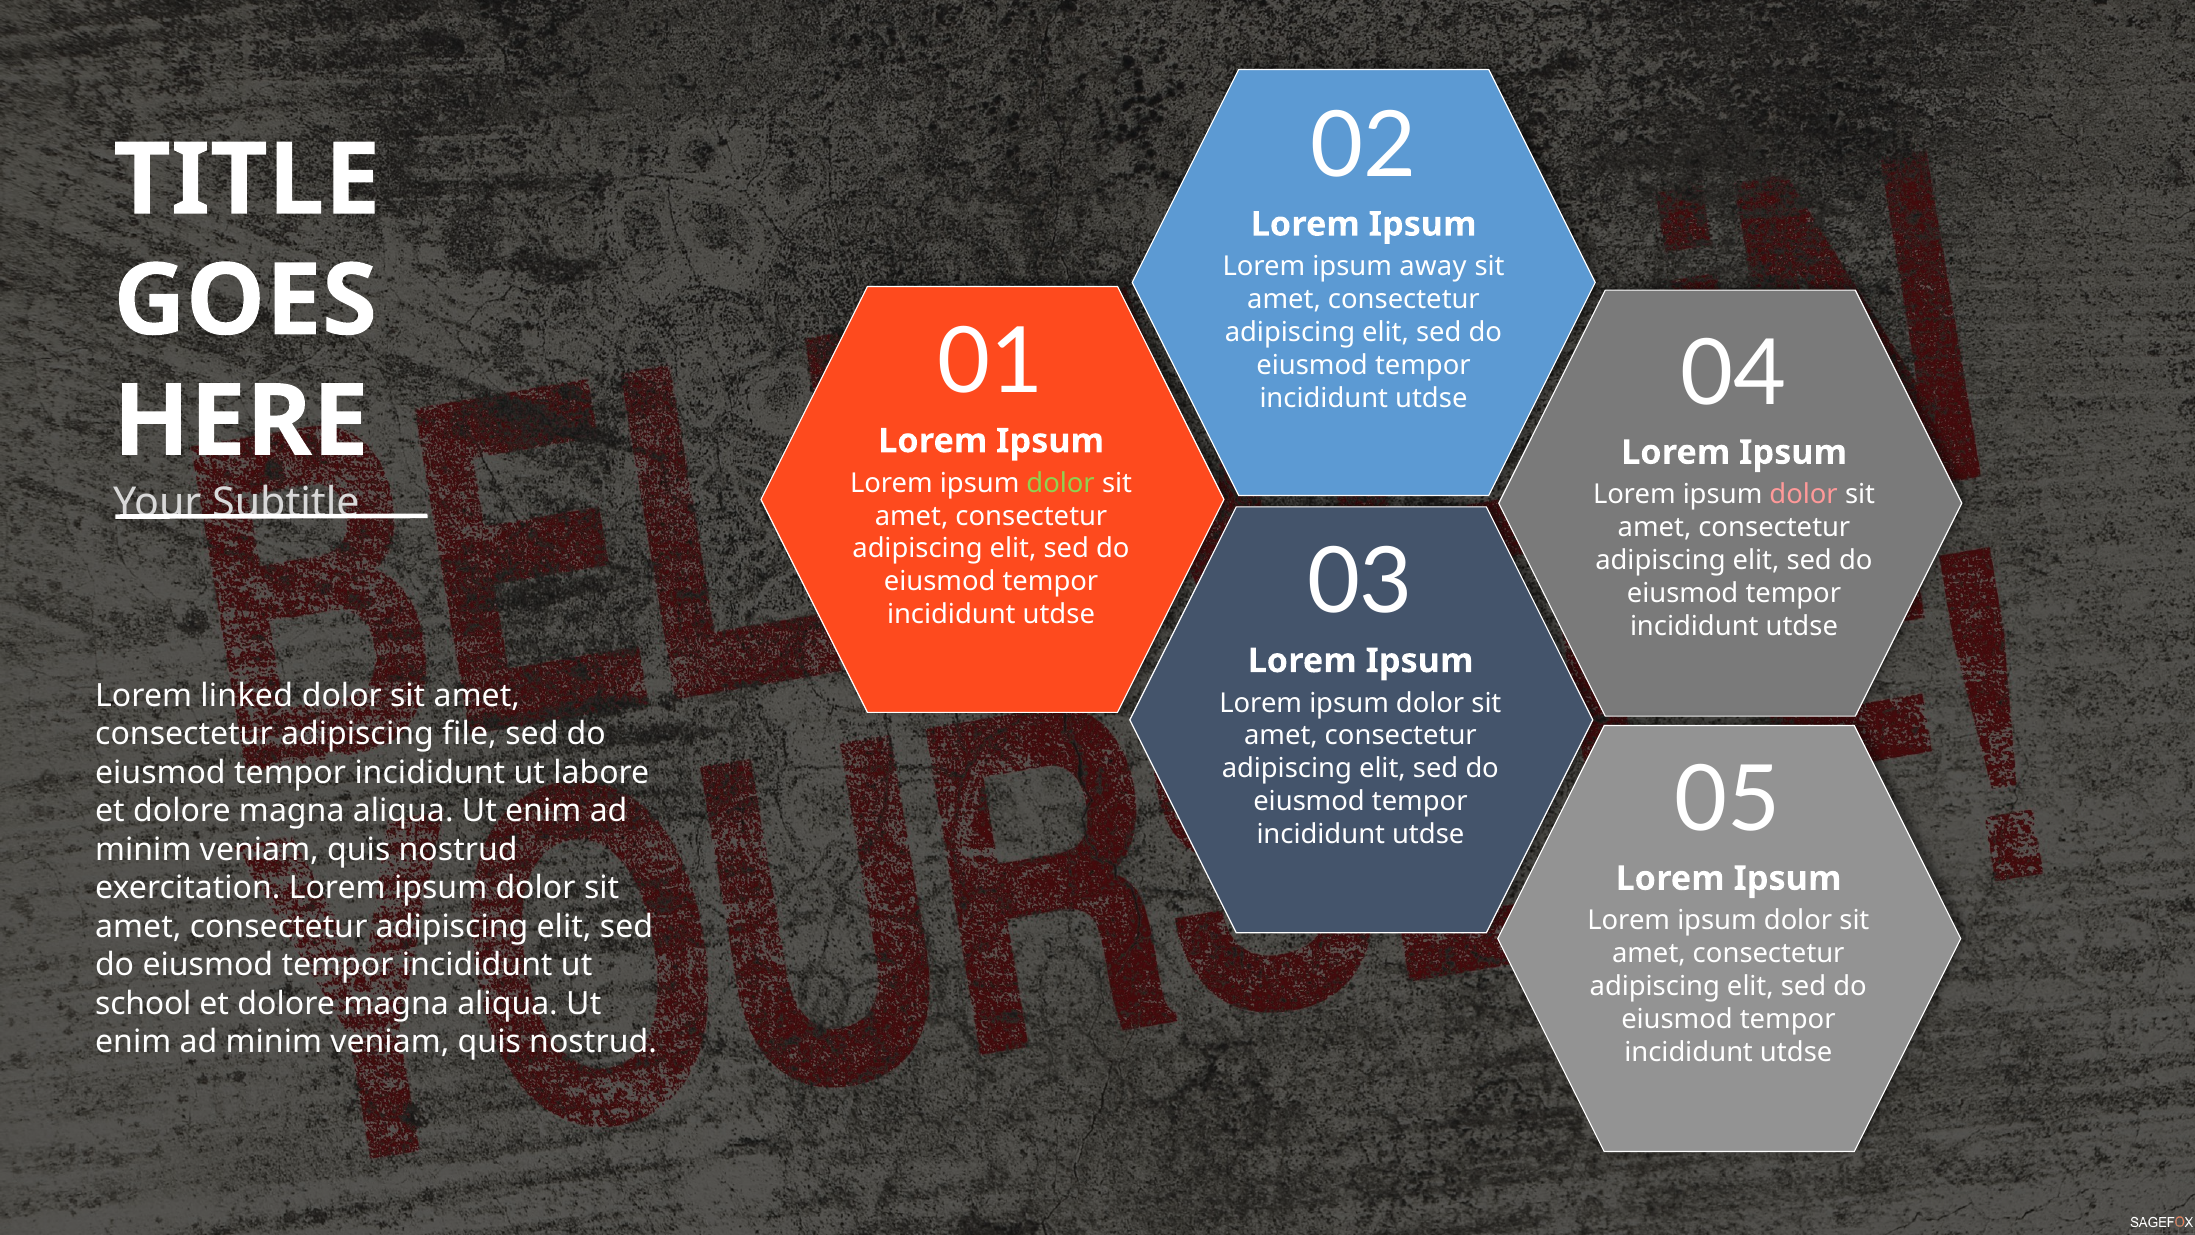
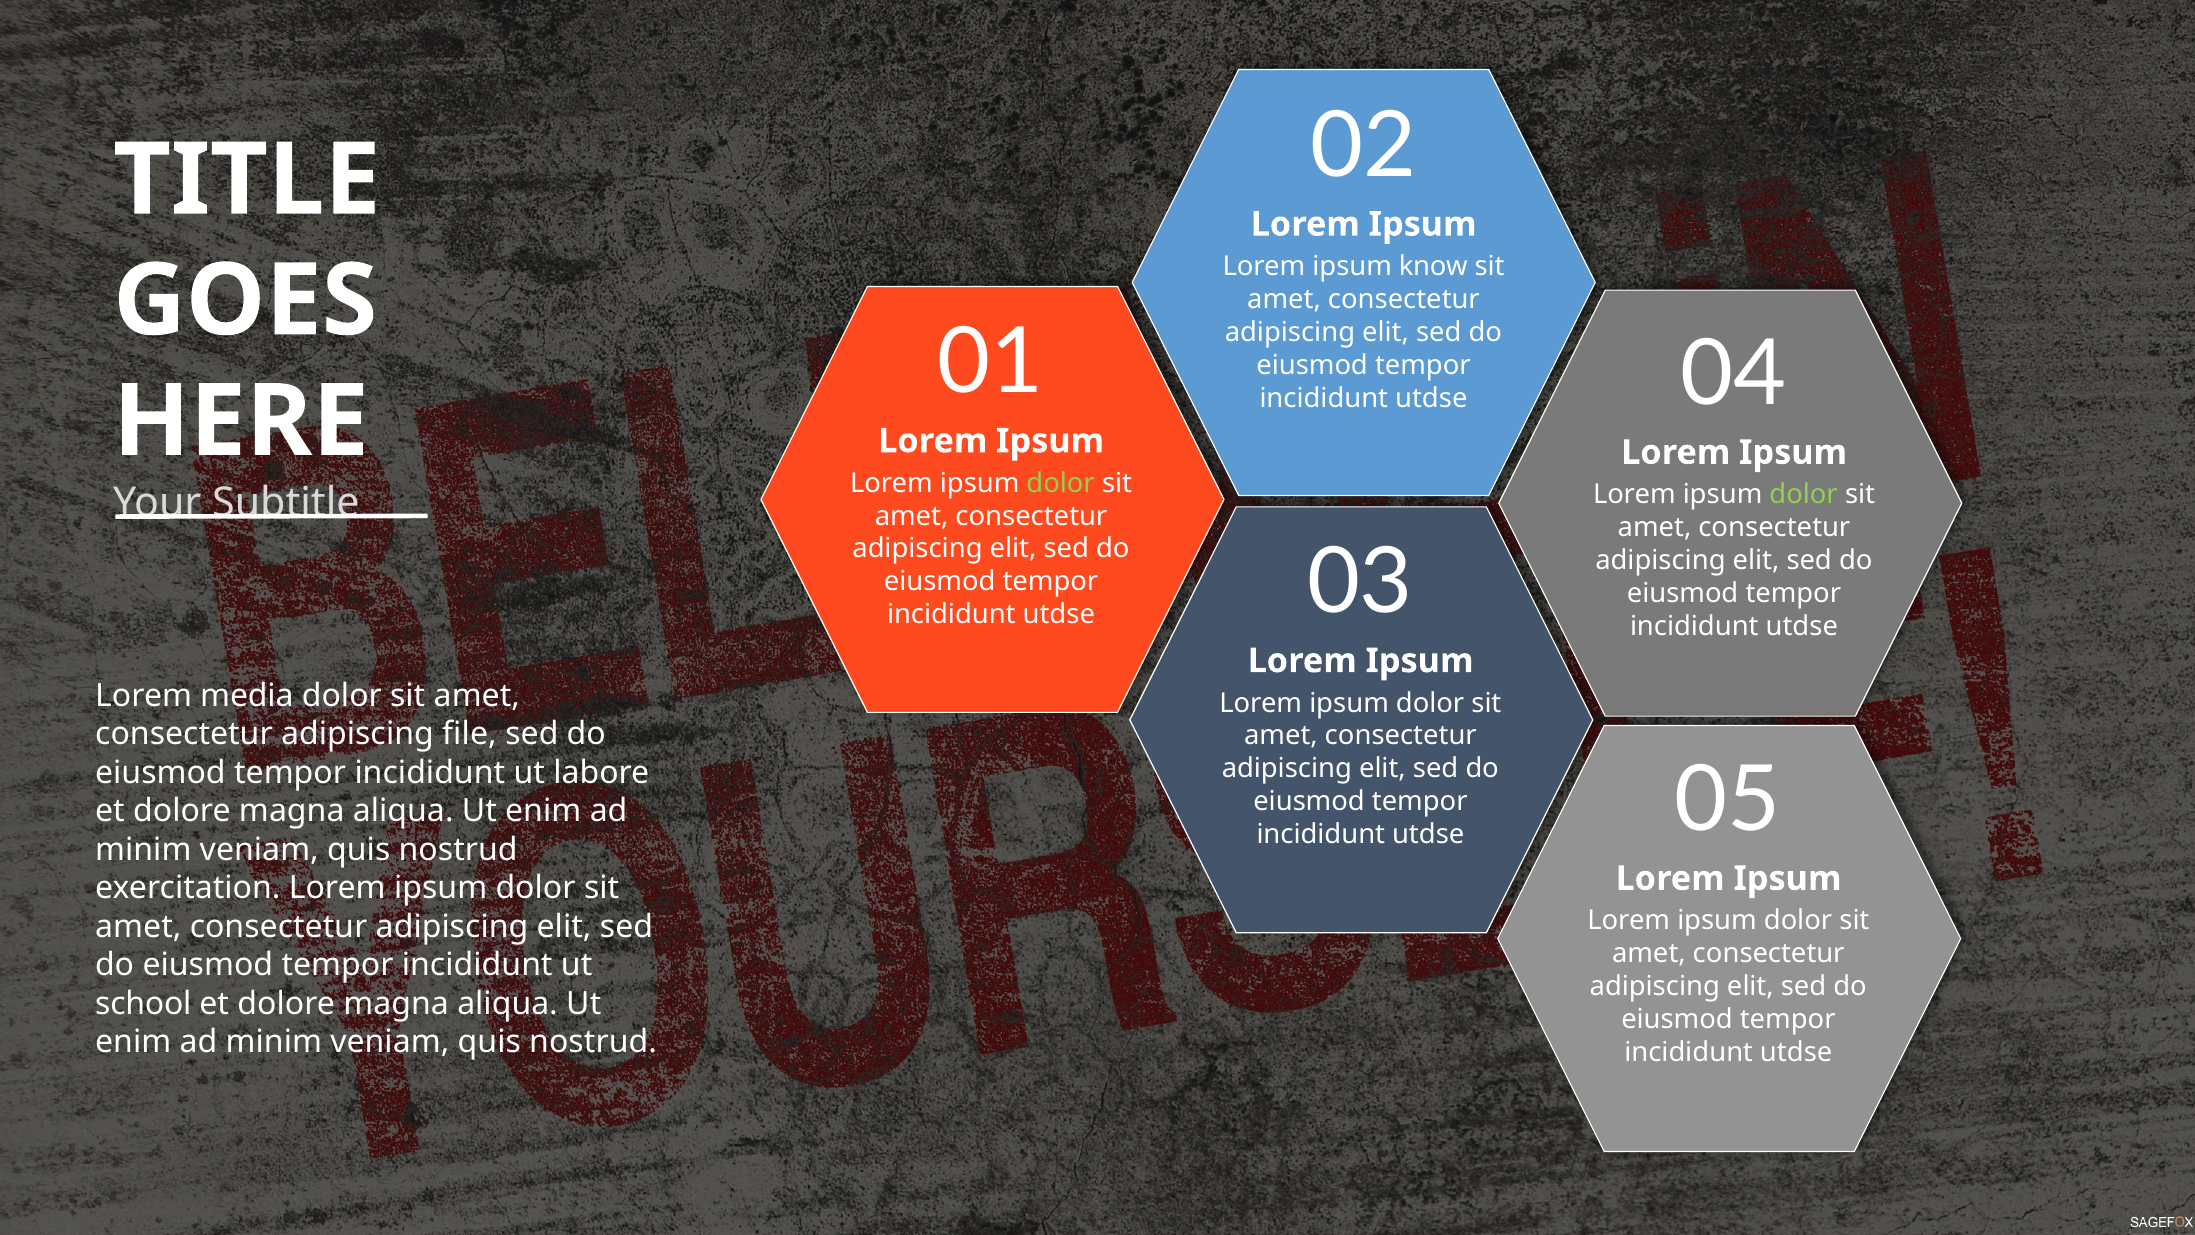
away: away -> know
dolor at (1804, 494) colour: pink -> light green
linked: linked -> media
